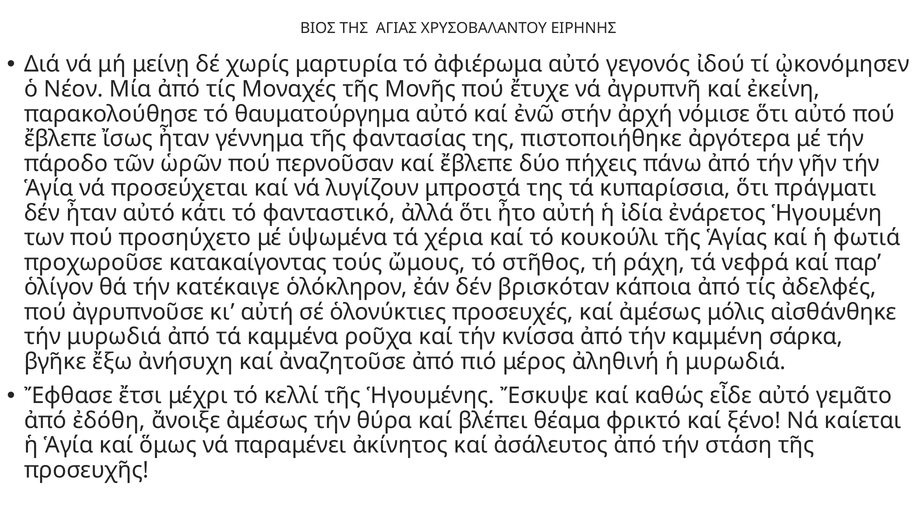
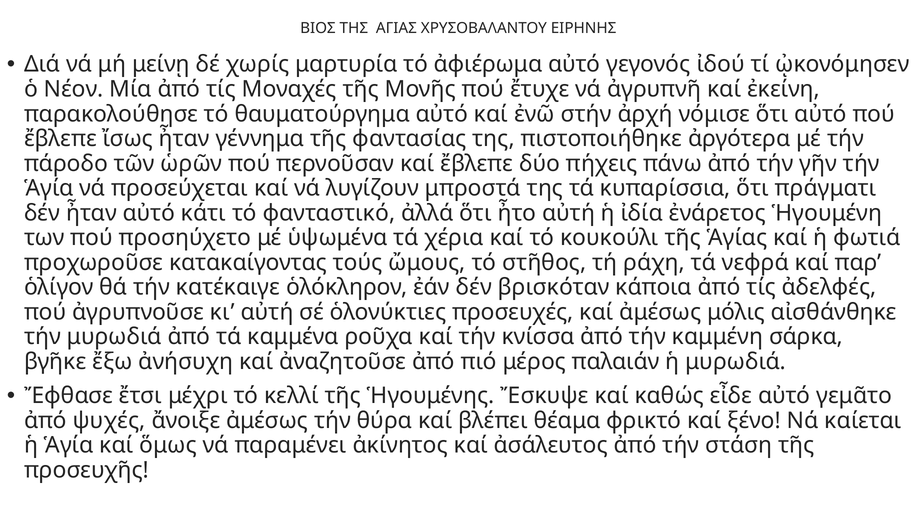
ἀληθινή: ἀληθινή -> παλαιάν
ἐδόθη: ἐδόθη -> ψυχές
